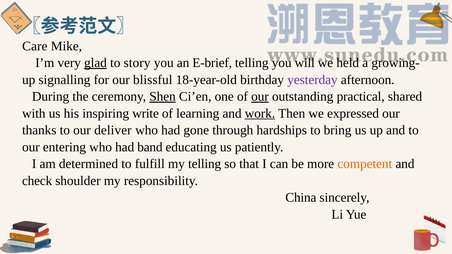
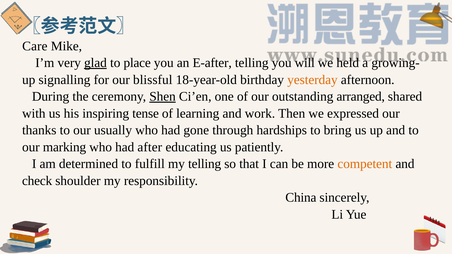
story: story -> place
E-brief: E-brief -> E-after
yesterday colour: purple -> orange
our at (260, 97) underline: present -> none
practical: practical -> arranged
write: write -> tense
work underline: present -> none
deliver: deliver -> usually
entering: entering -> marking
band: band -> after
